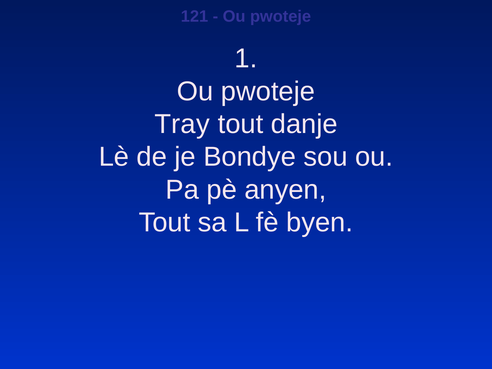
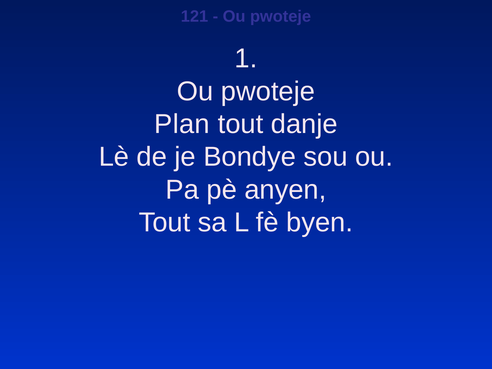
Tray: Tray -> Plan
